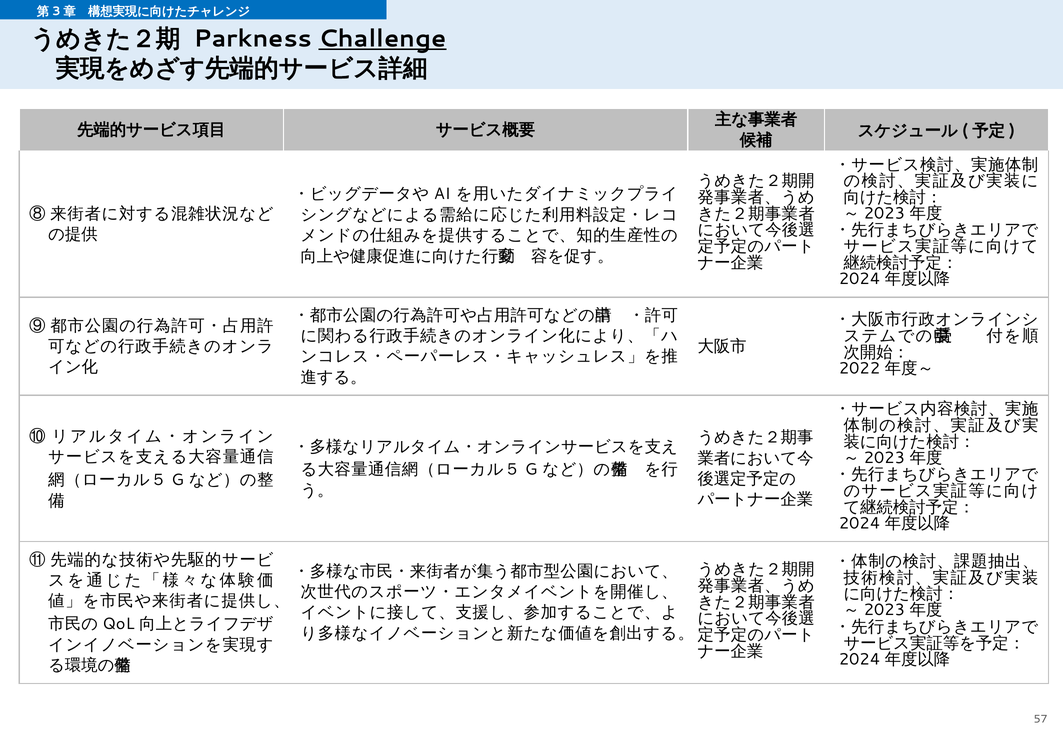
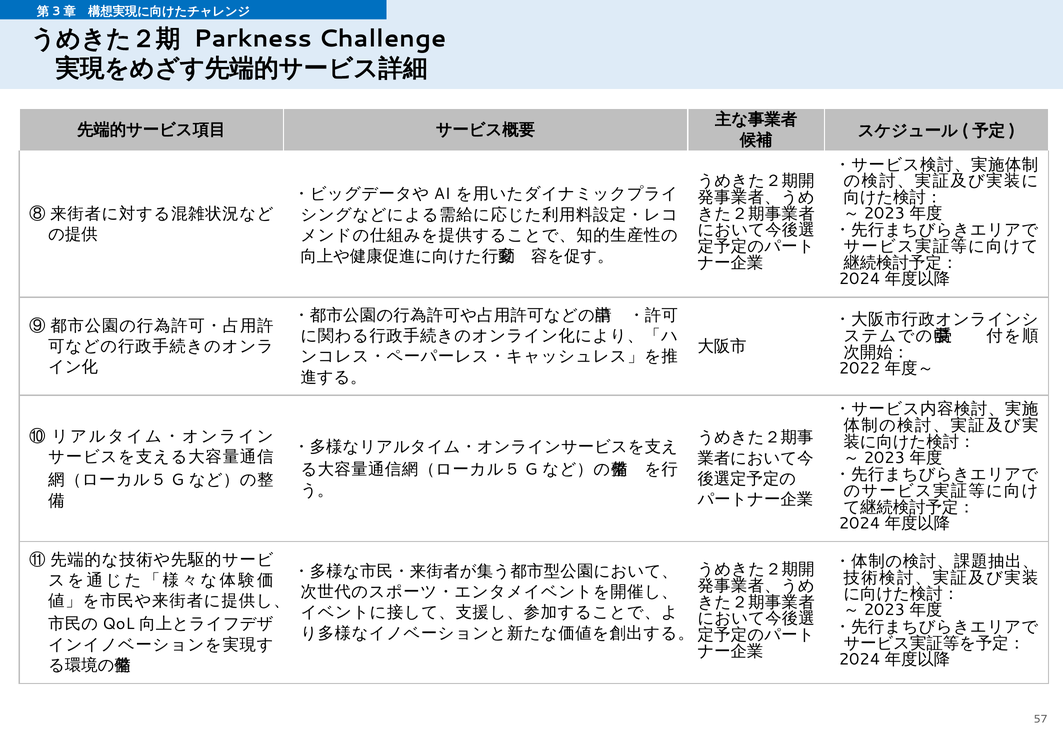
Challenge underline: present -> none
